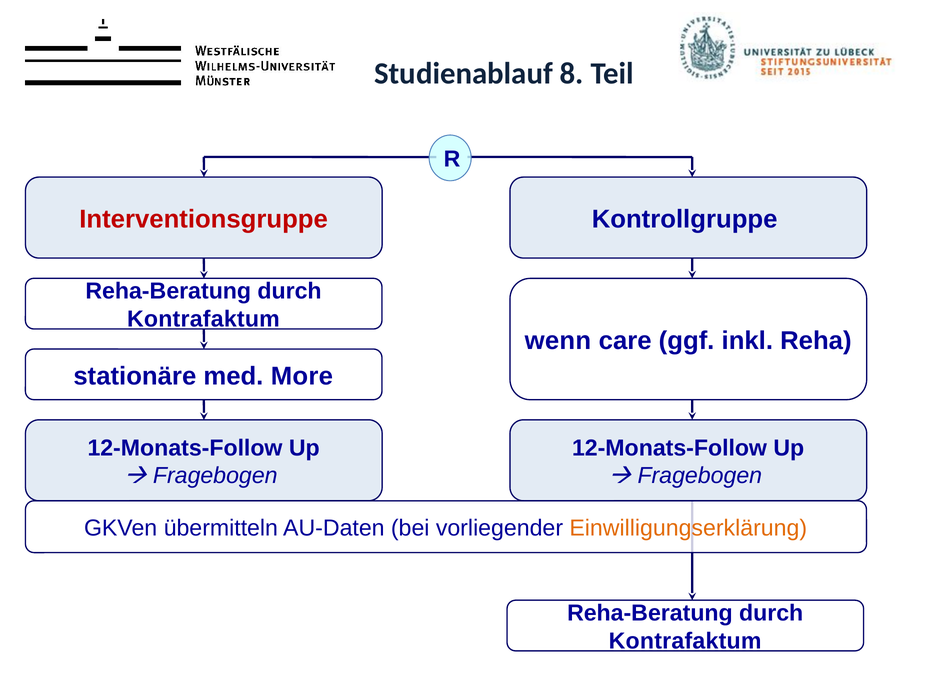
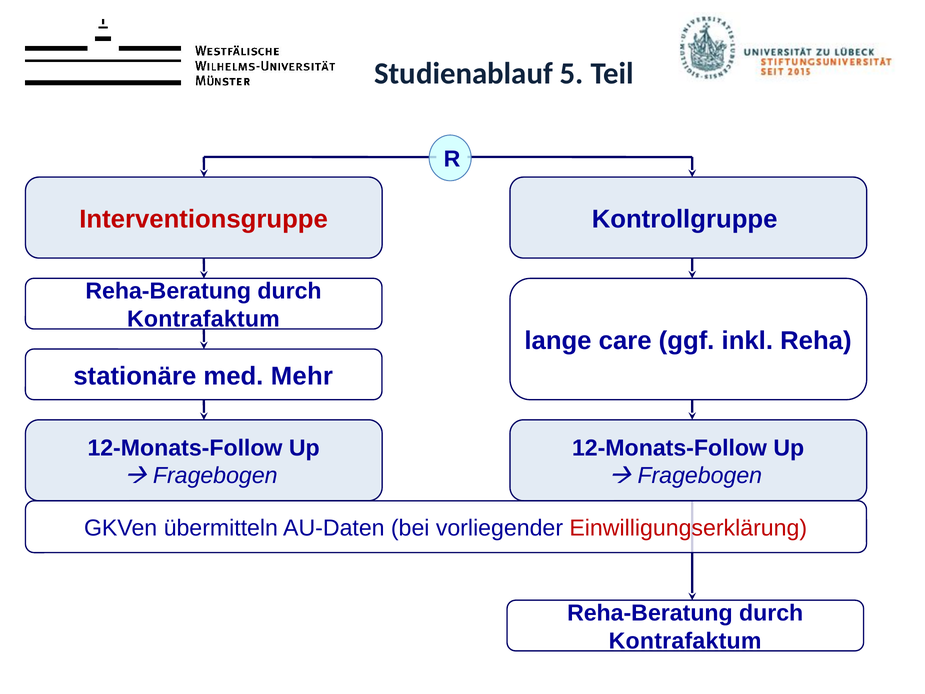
8: 8 -> 5
wenn: wenn -> lange
More: More -> Mehr
Einwilligungserklärung colour: orange -> red
